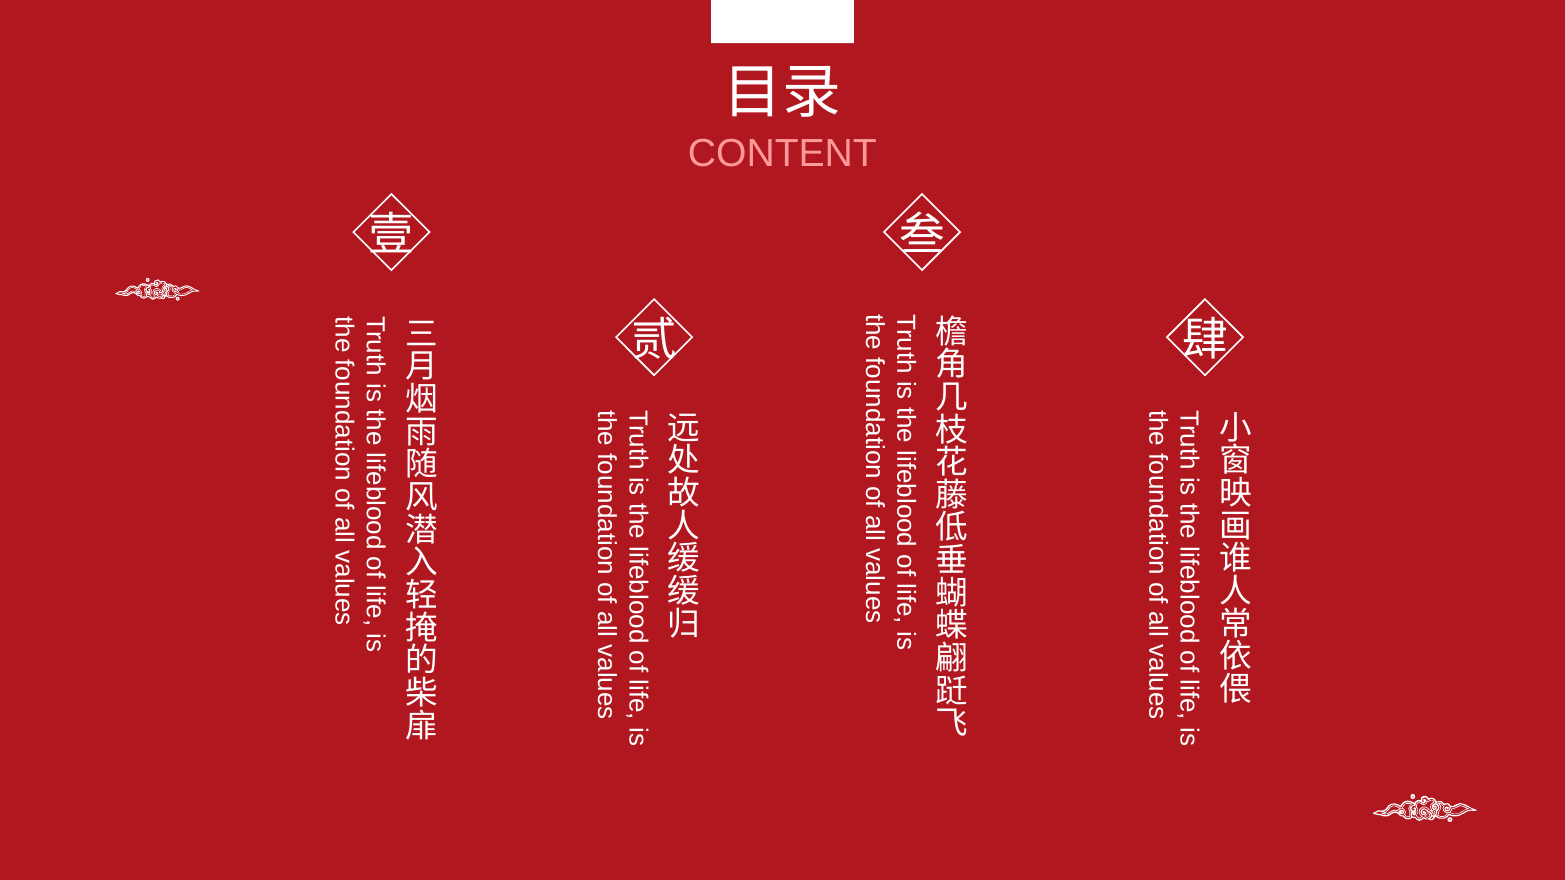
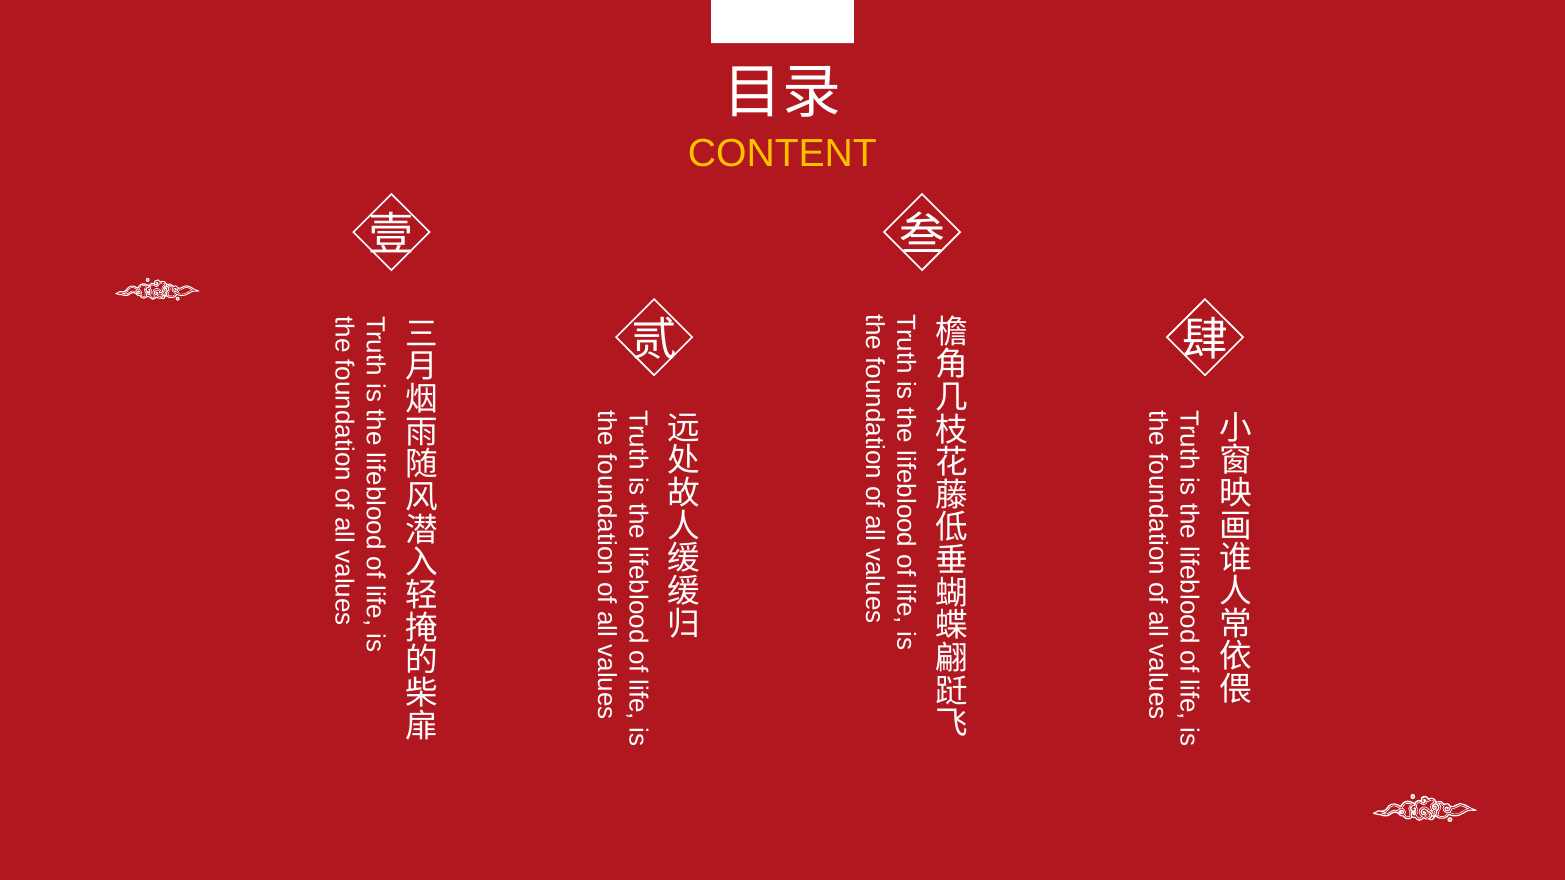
CONTENT colour: pink -> yellow
